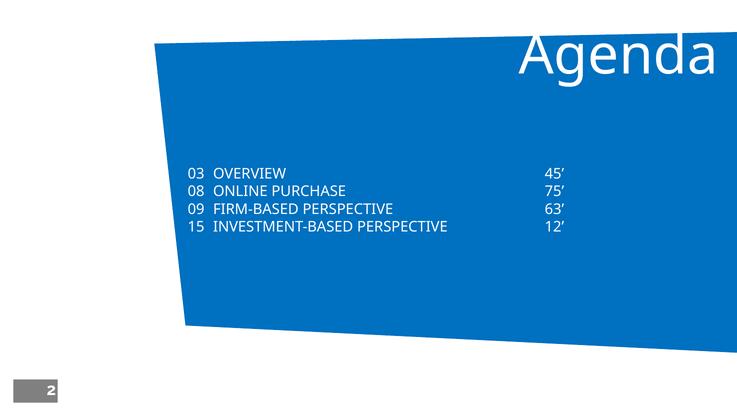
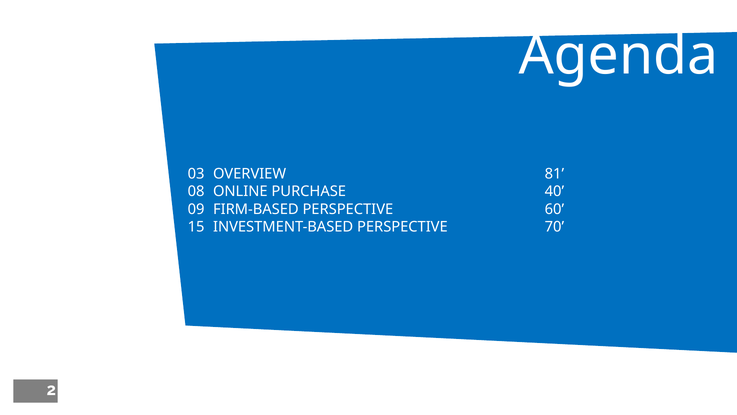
45: 45 -> 81
75: 75 -> 40
63: 63 -> 60
12: 12 -> 70
